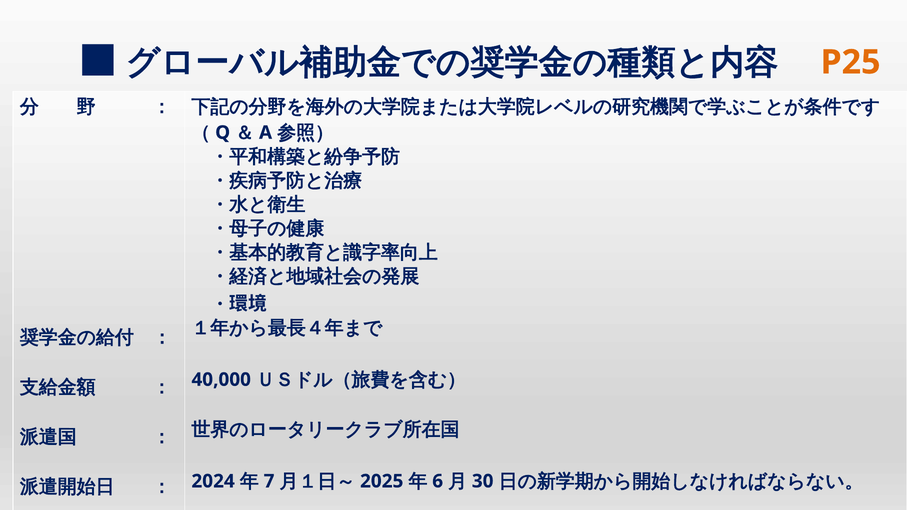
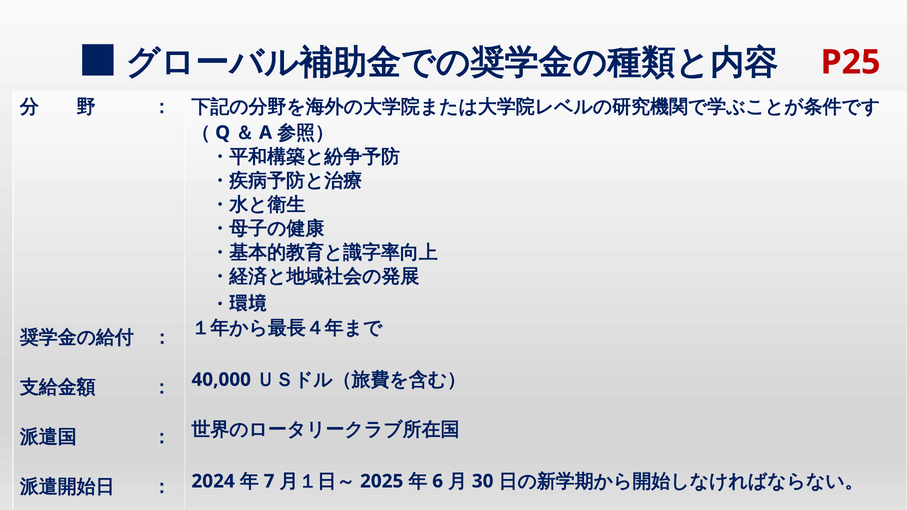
P25 colour: orange -> red
